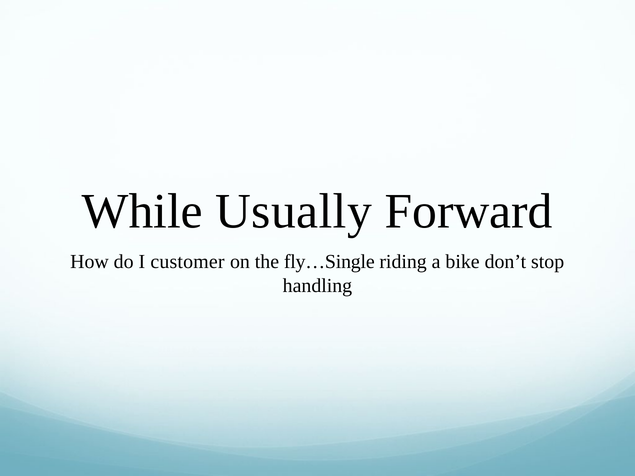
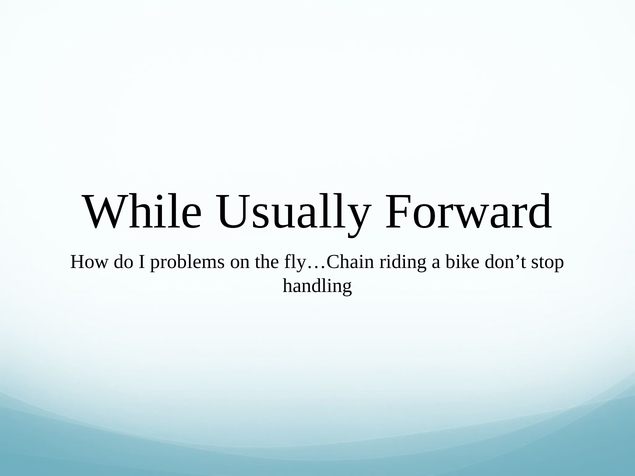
customer: customer -> problems
fly…Single: fly…Single -> fly…Chain
